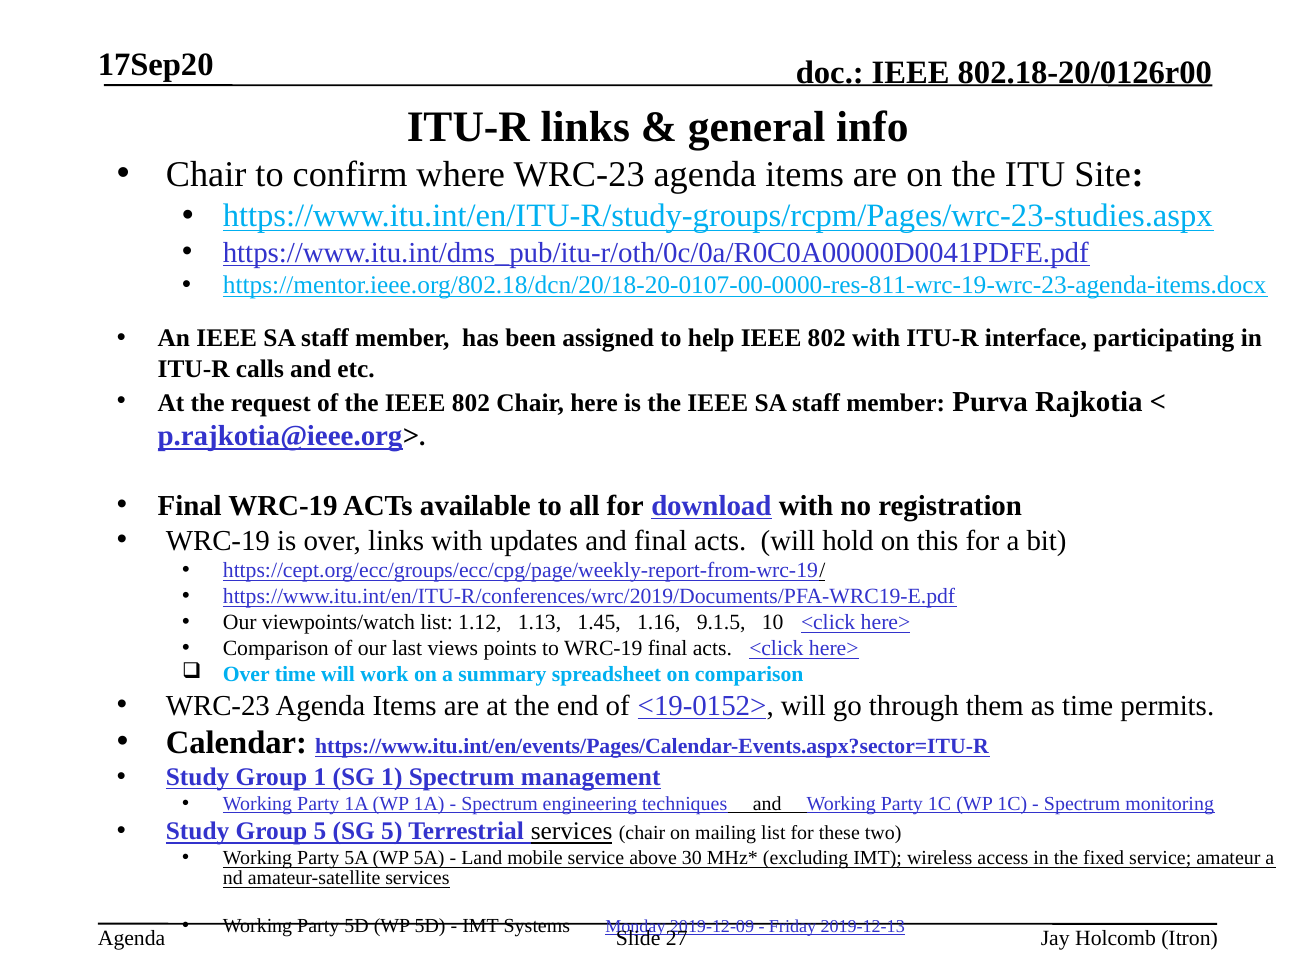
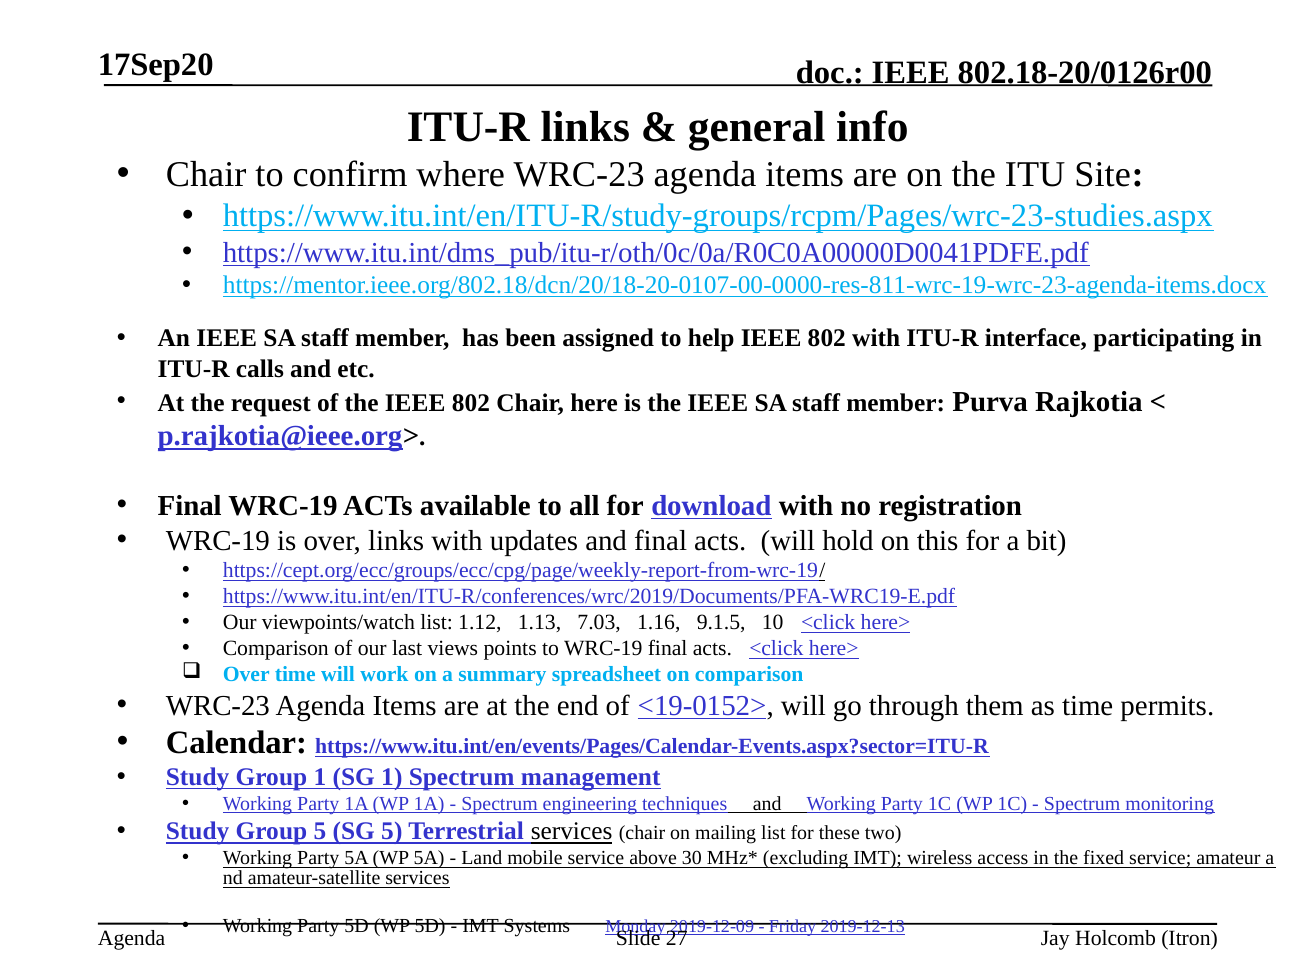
1.45: 1.45 -> 7.03
